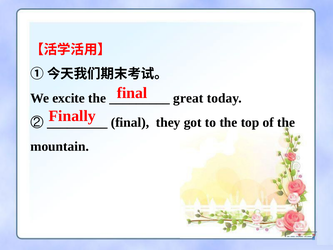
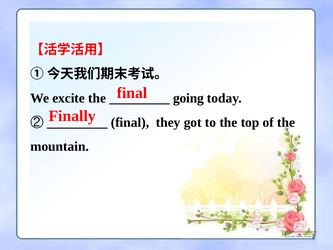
great: great -> going
